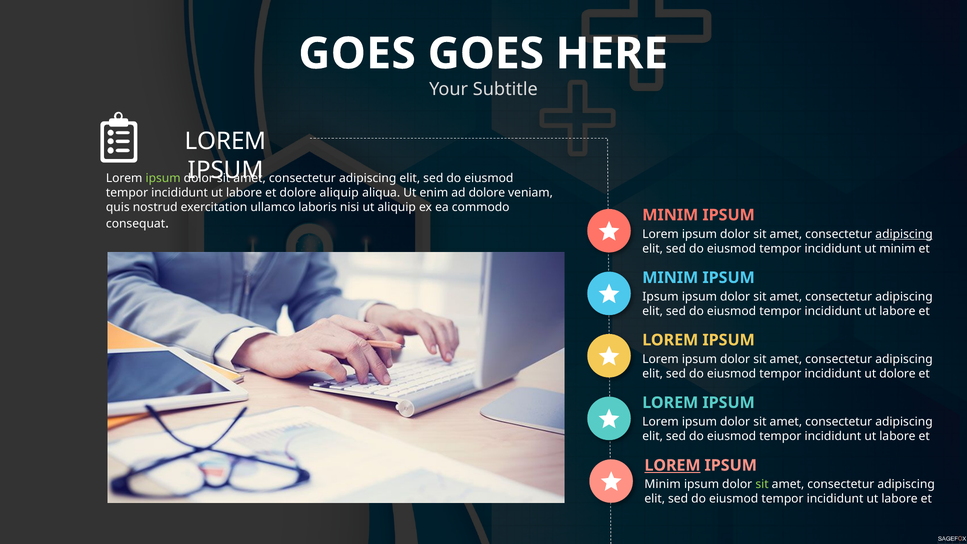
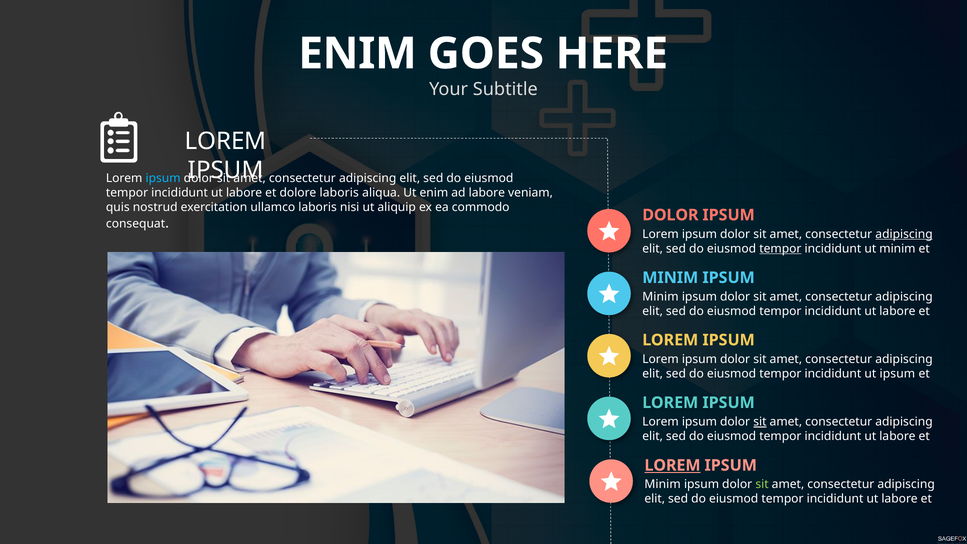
GOES at (357, 54): GOES -> ENIM
ipsum at (163, 178) colour: light green -> light blue
dolore aliquip: aliquip -> laboris
ad dolore: dolore -> labore
MINIM at (670, 215): MINIM -> DOLOR
tempor at (780, 249) underline: none -> present
Ipsum at (660, 297): Ipsum -> Minim
ut dolore: dolore -> ipsum
sit at (760, 422) underline: none -> present
